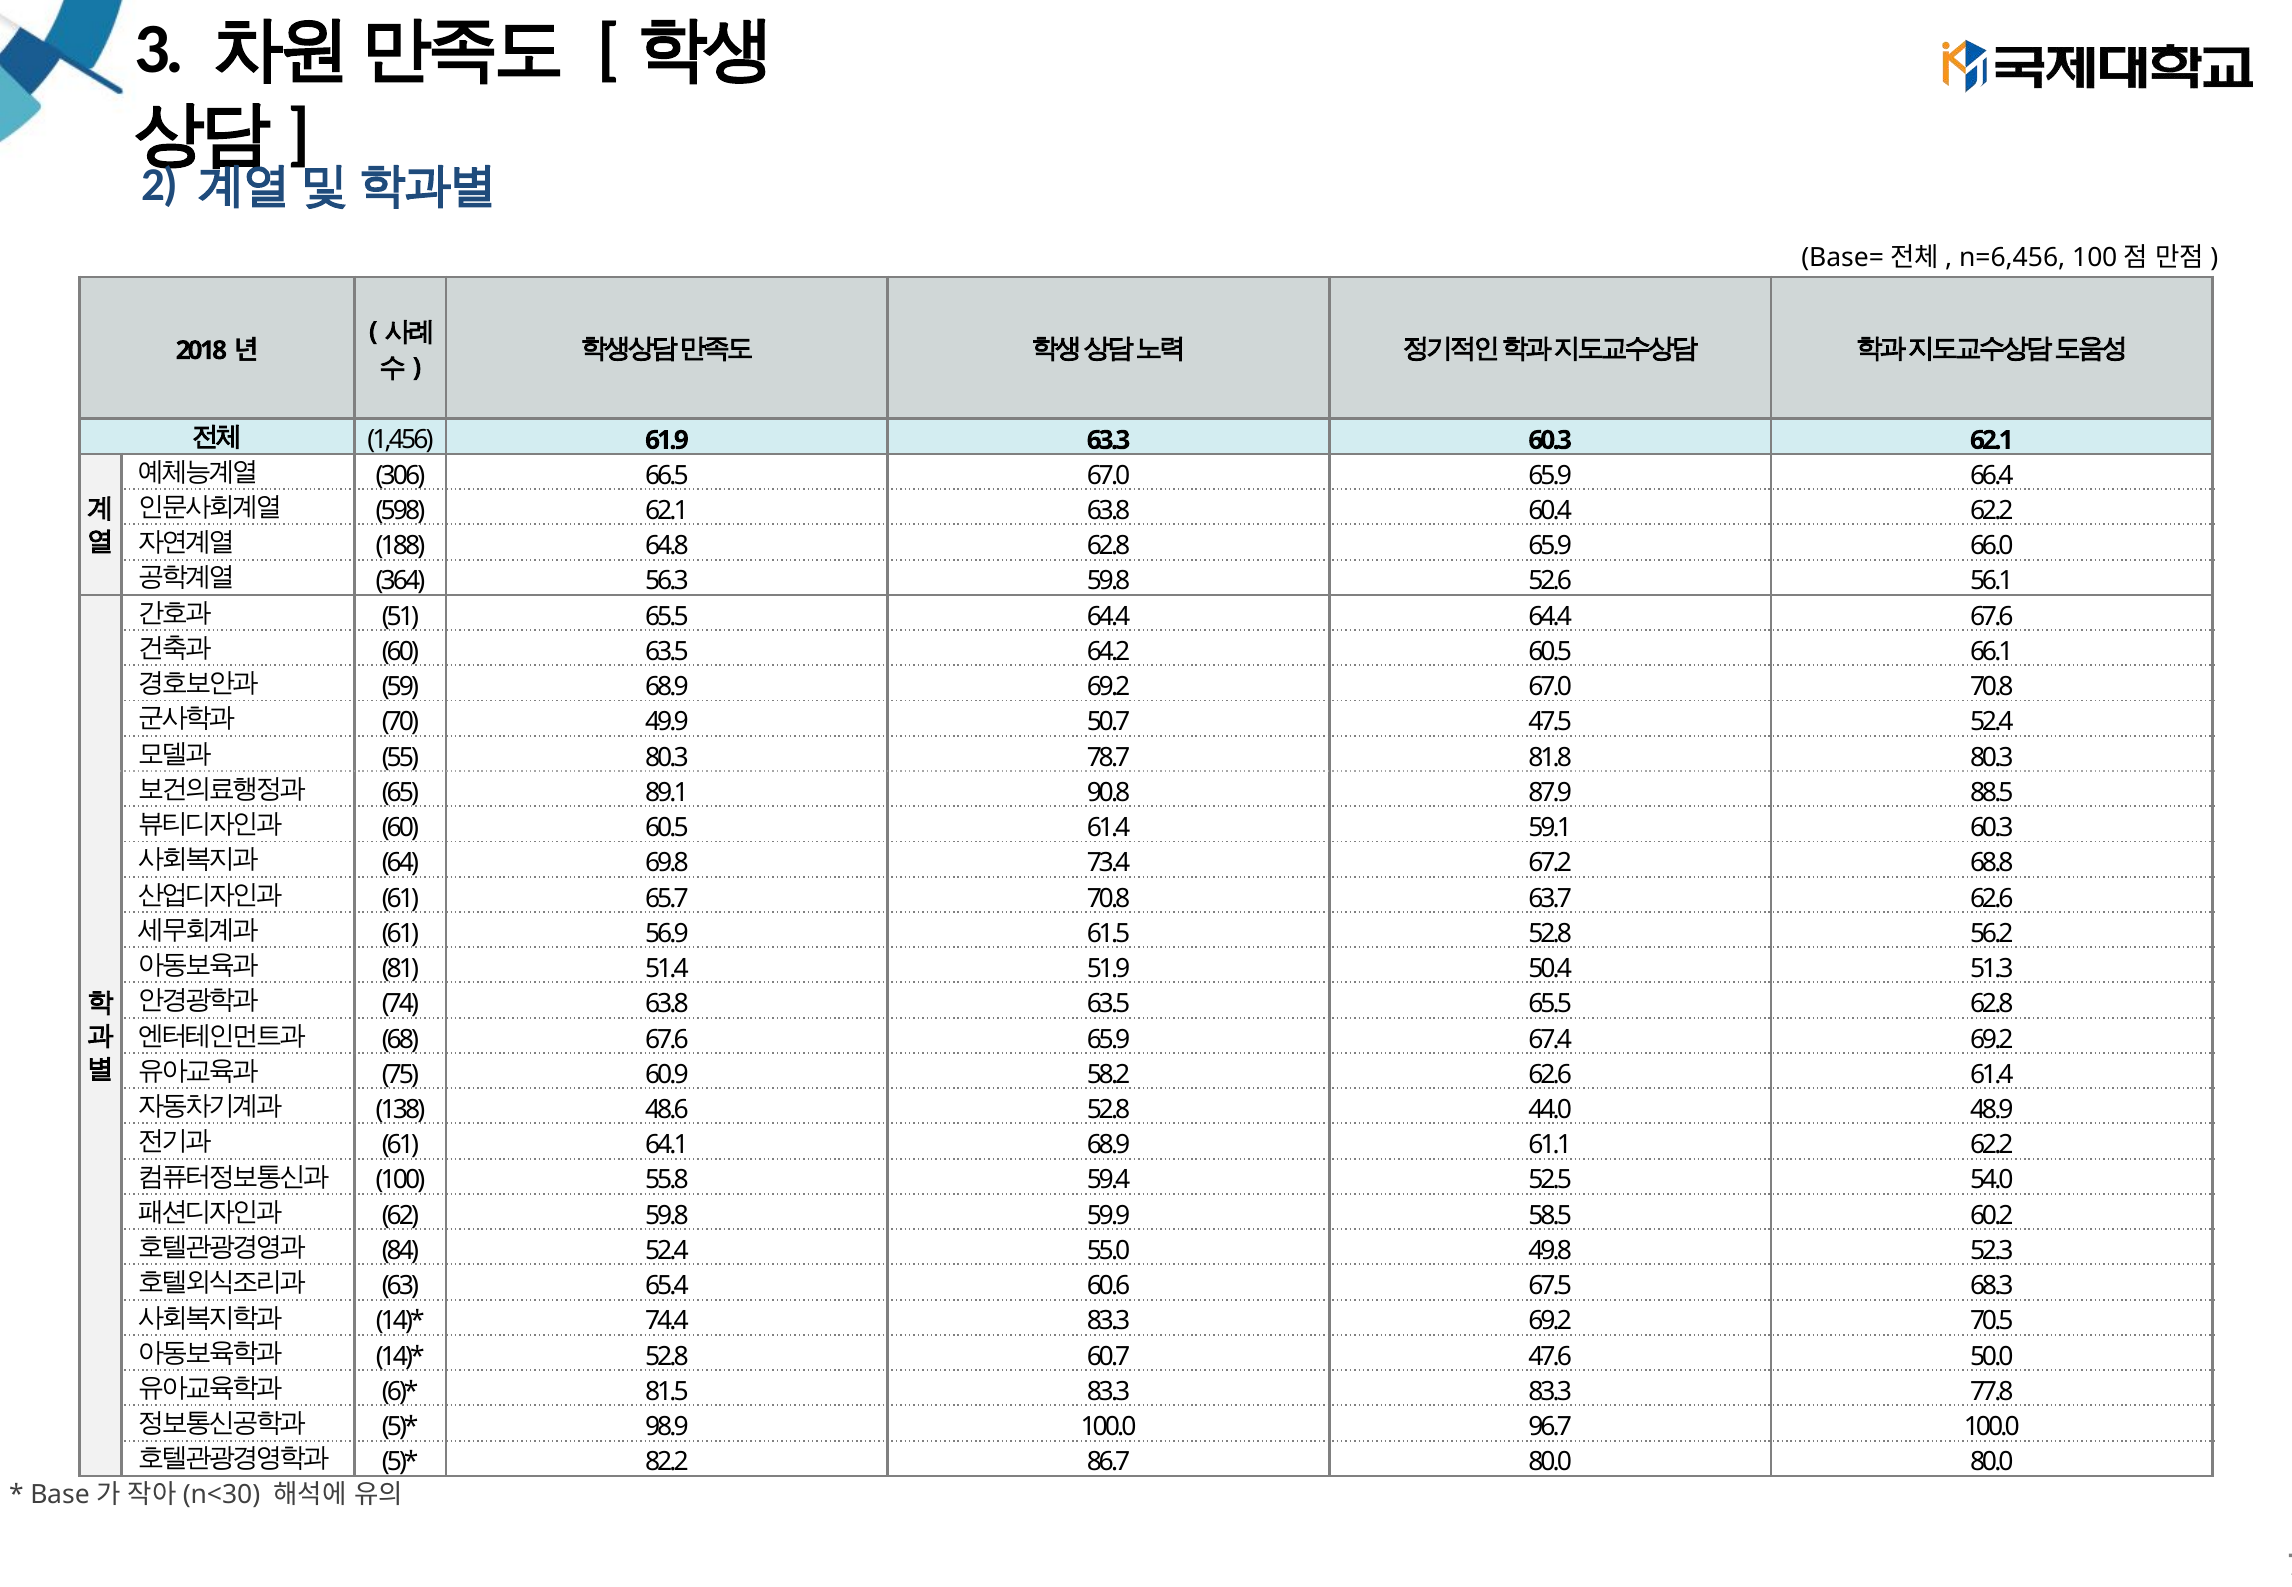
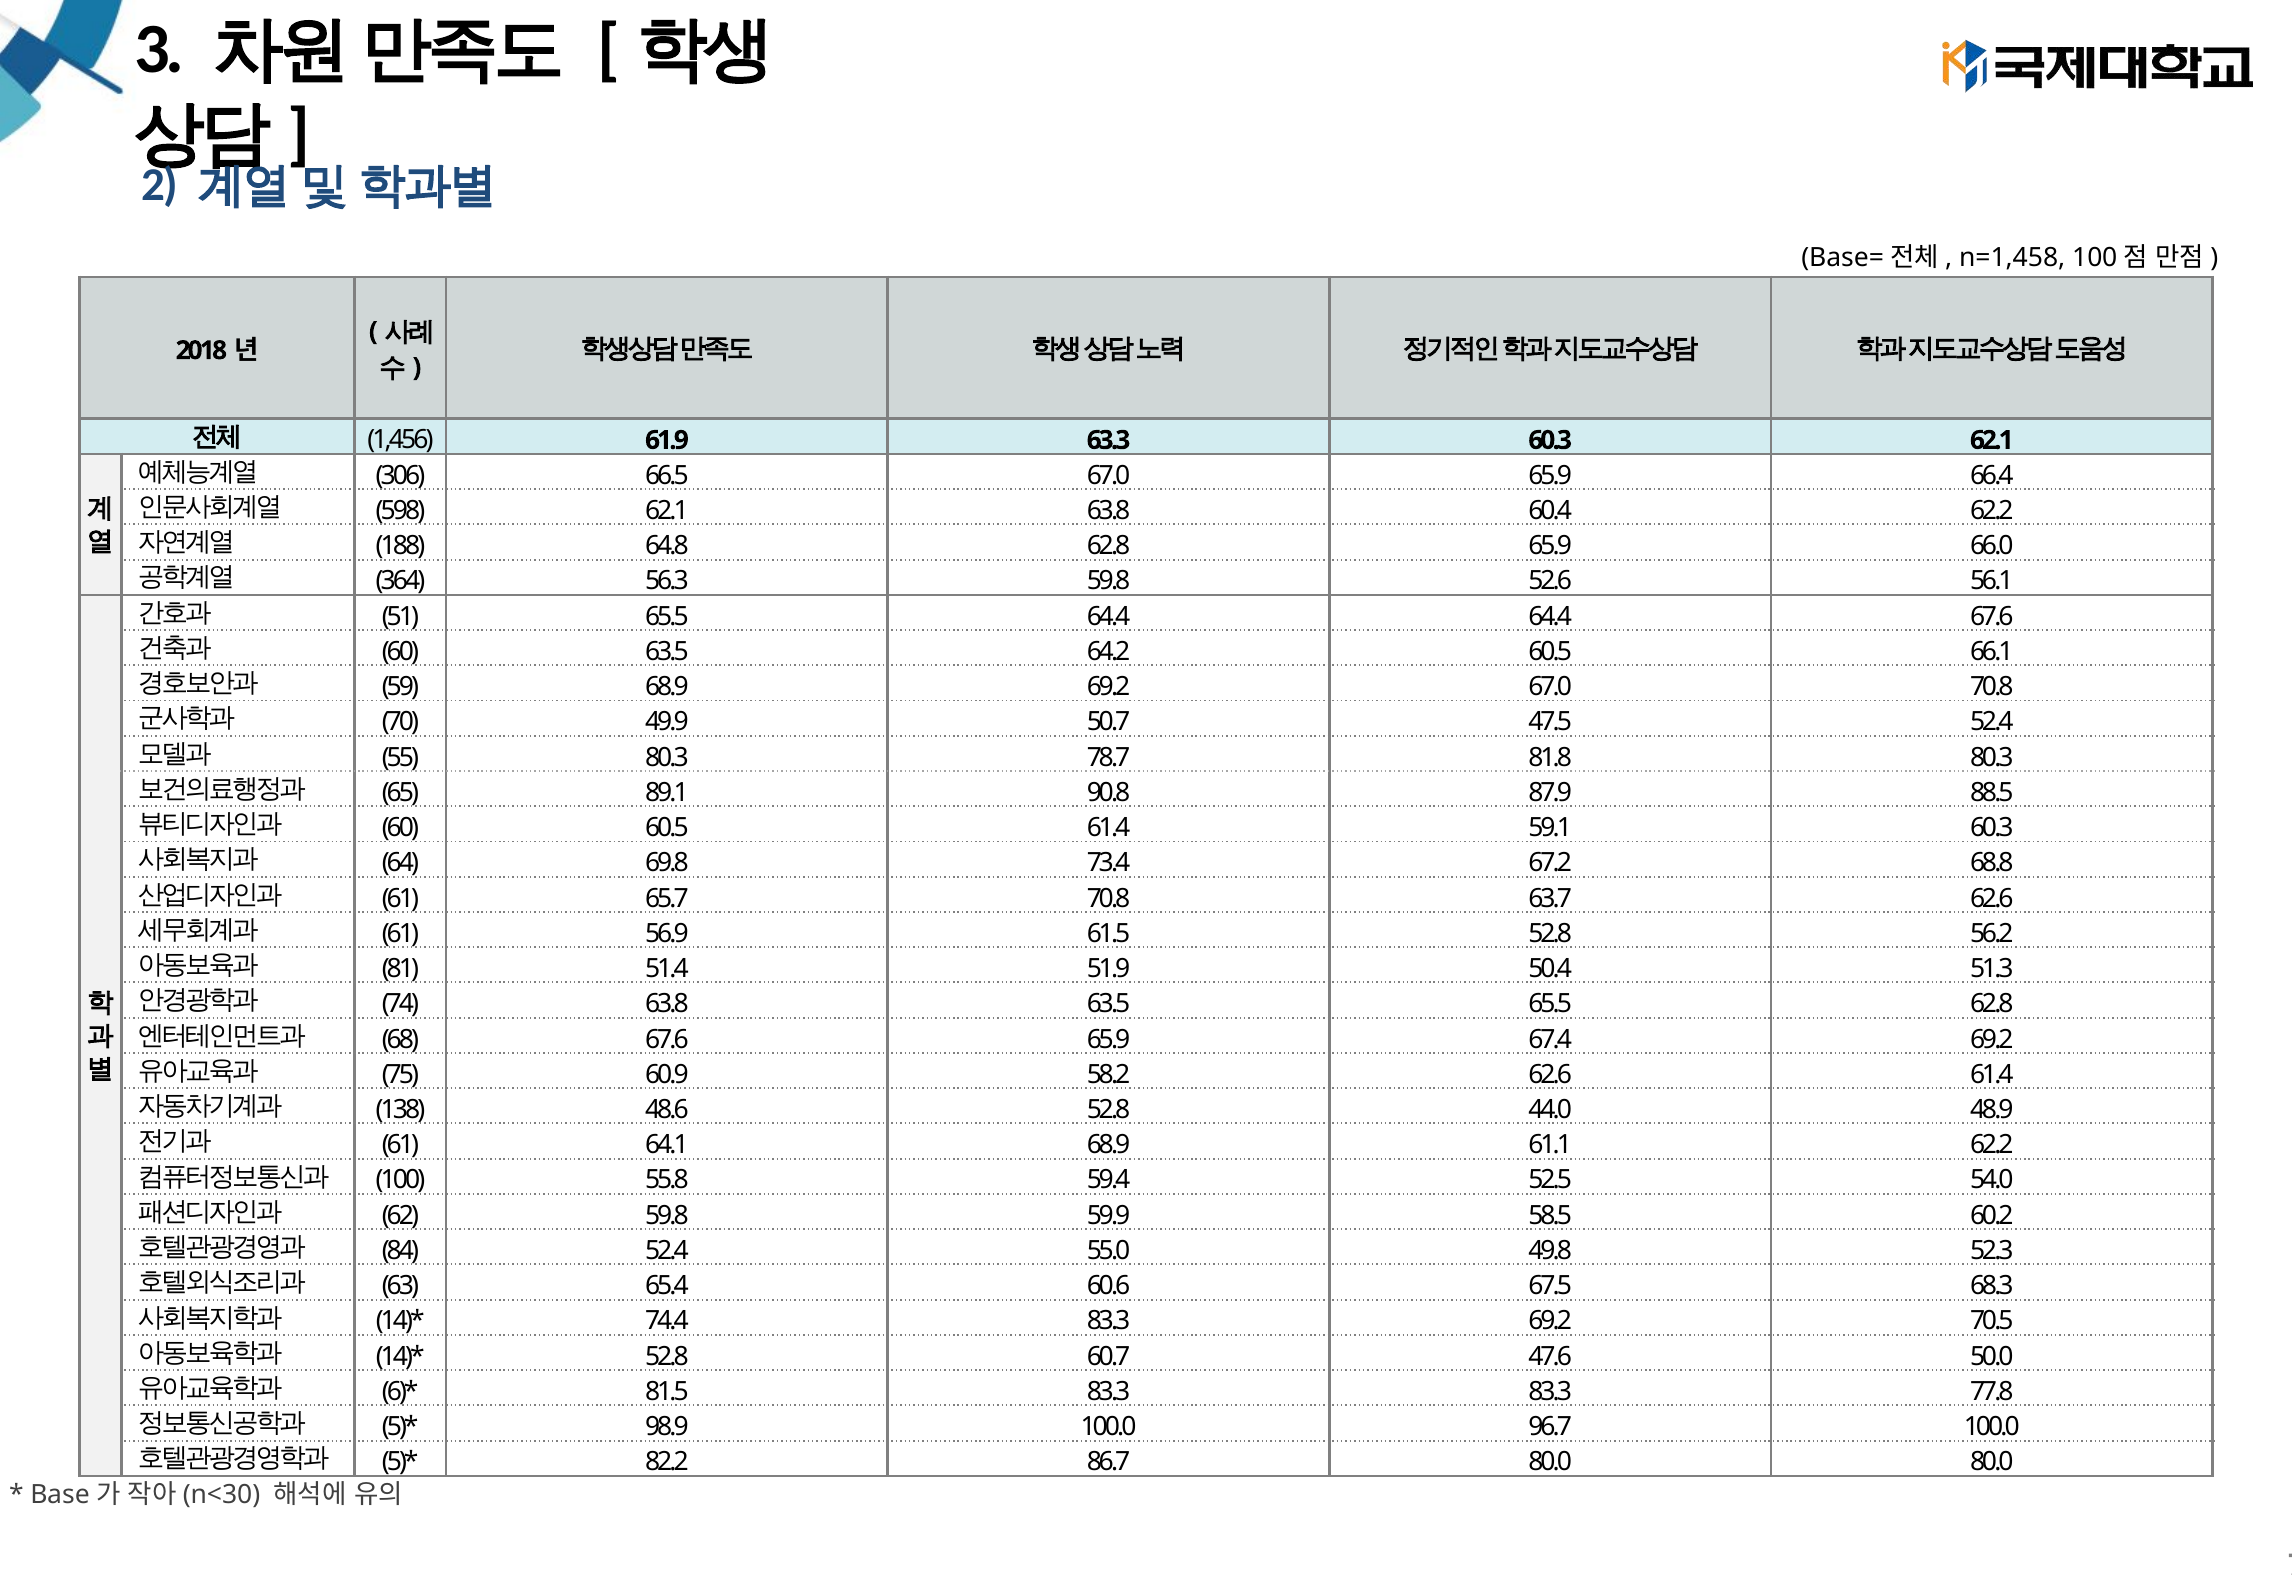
n=6,456: n=6,456 -> n=1,458
